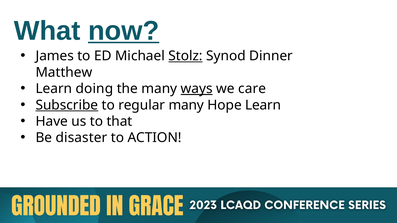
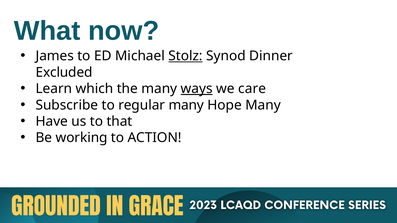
now underline: present -> none
Matthew: Matthew -> Excluded
doing: doing -> which
Subscribe underline: present -> none
Hope Learn: Learn -> Many
disaster: disaster -> working
